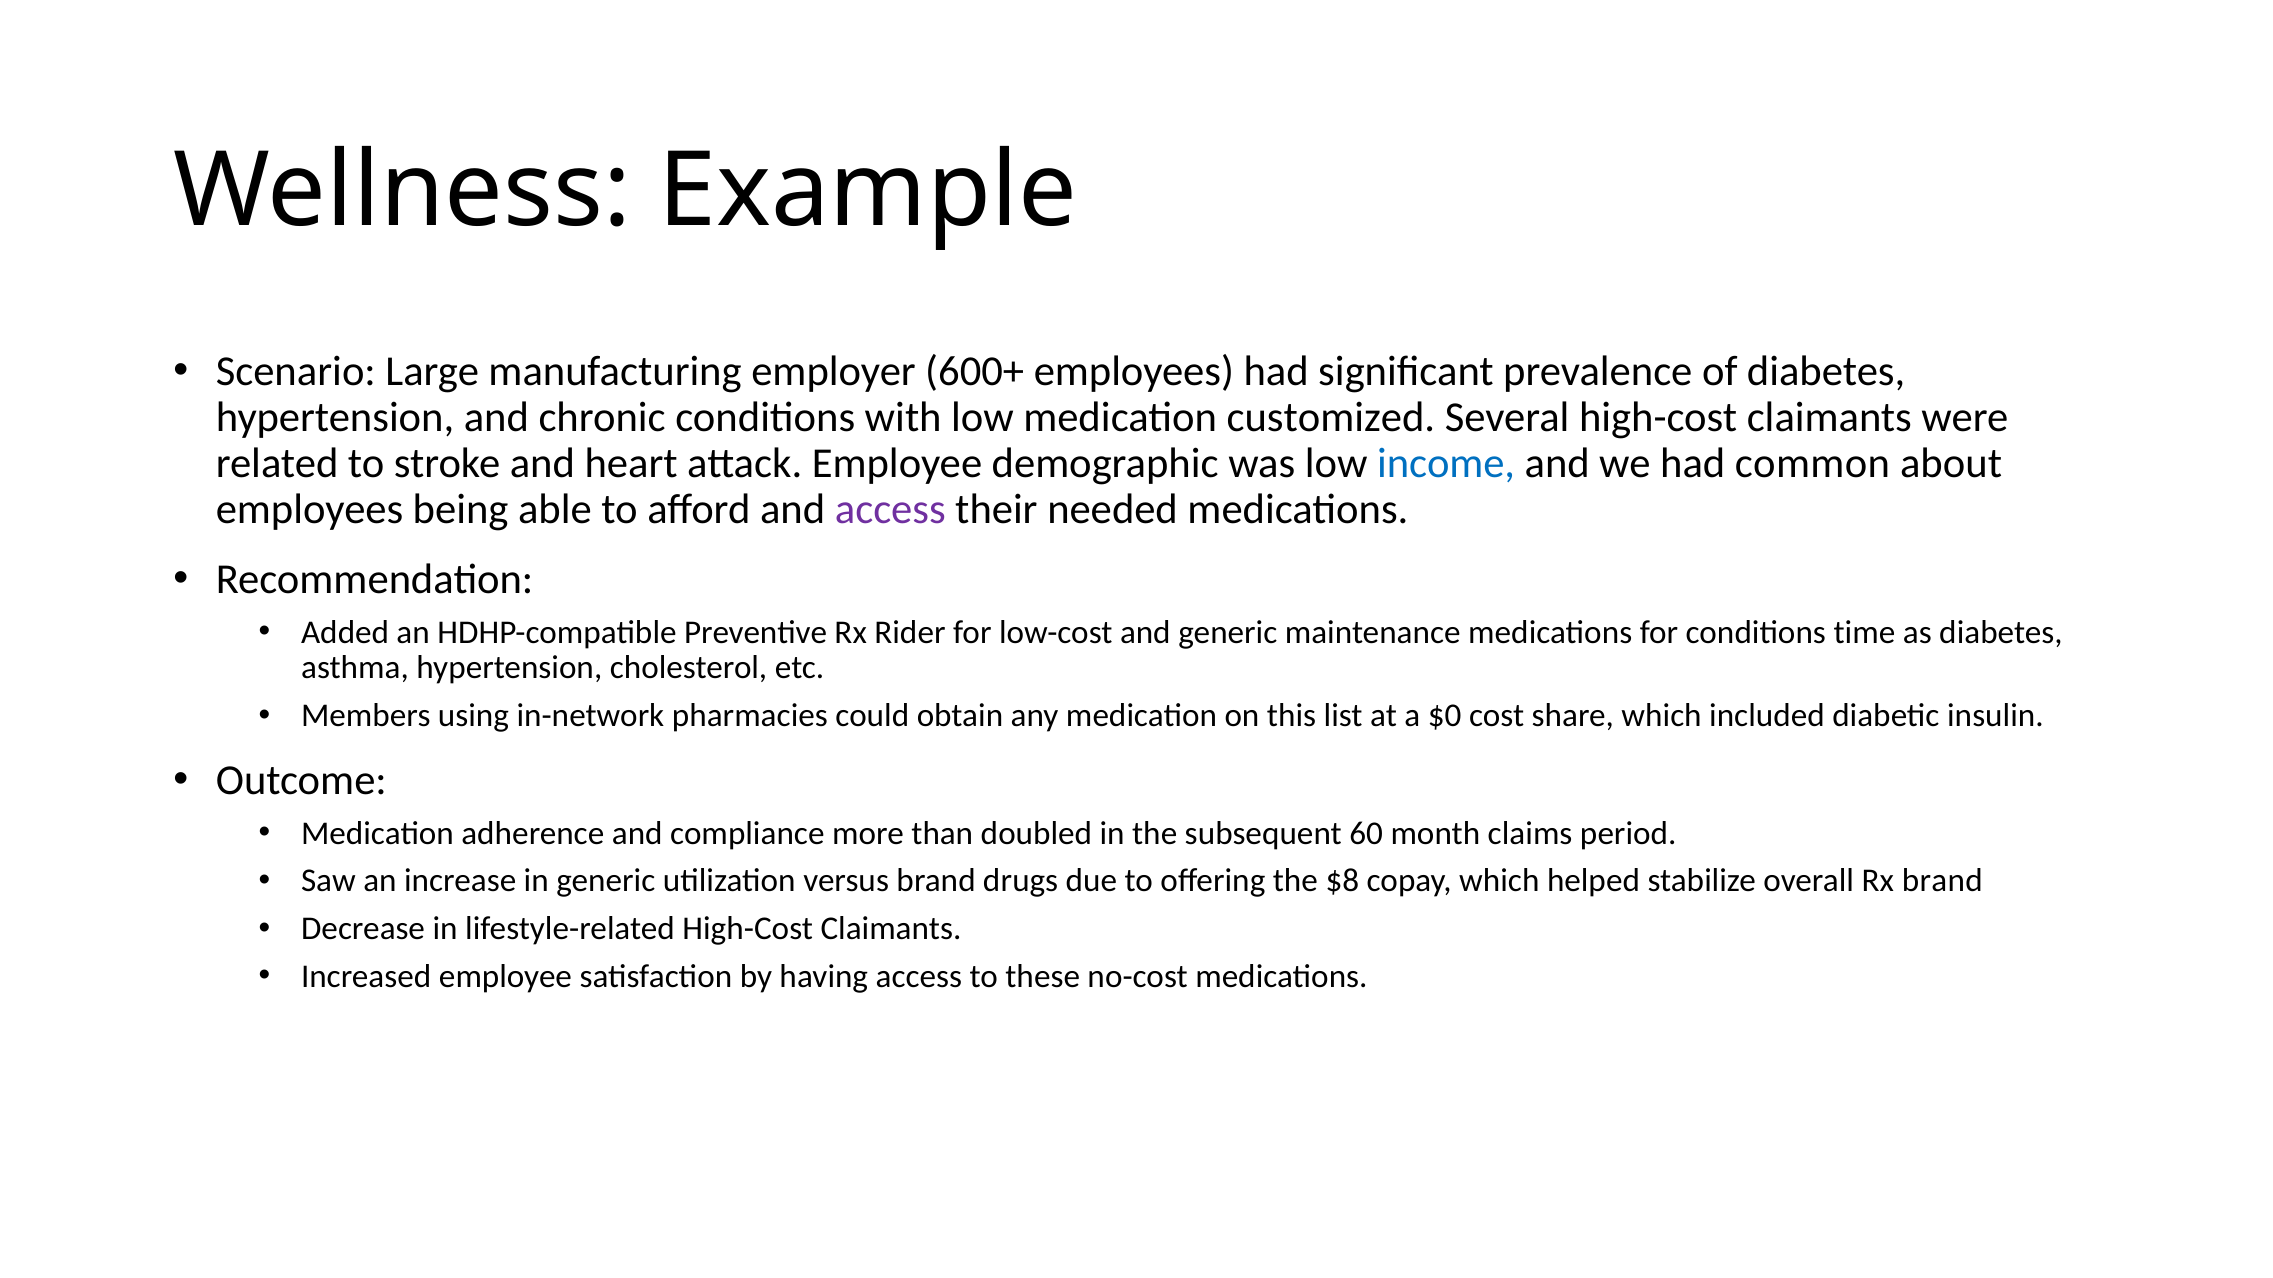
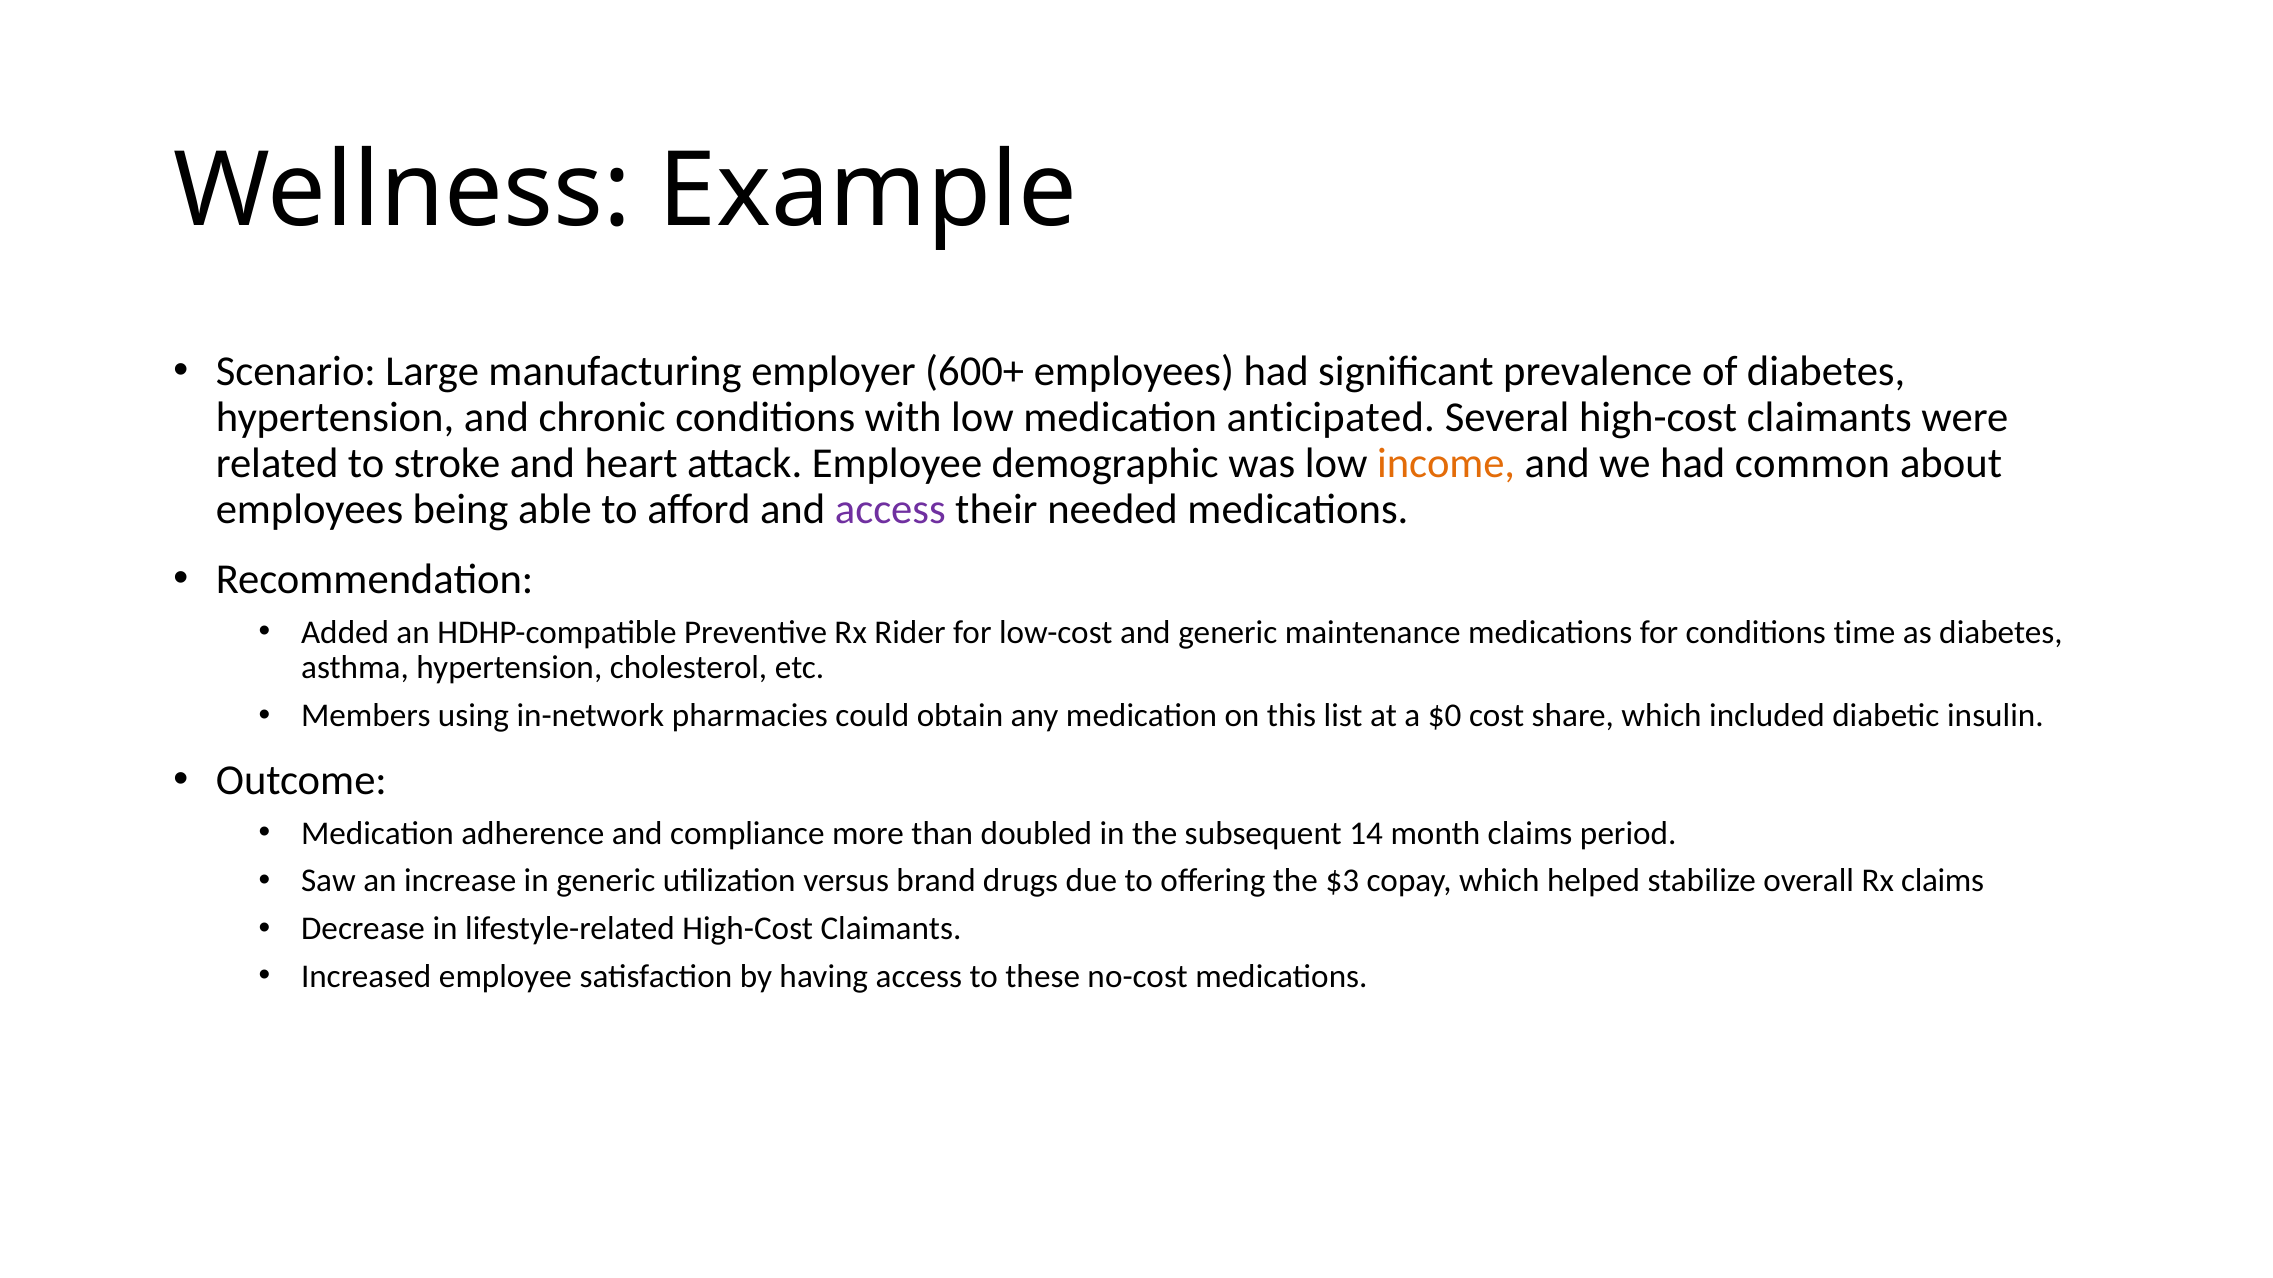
customized: customized -> anticipated
income colour: blue -> orange
60: 60 -> 14
$8: $8 -> $3
Rx brand: brand -> claims
